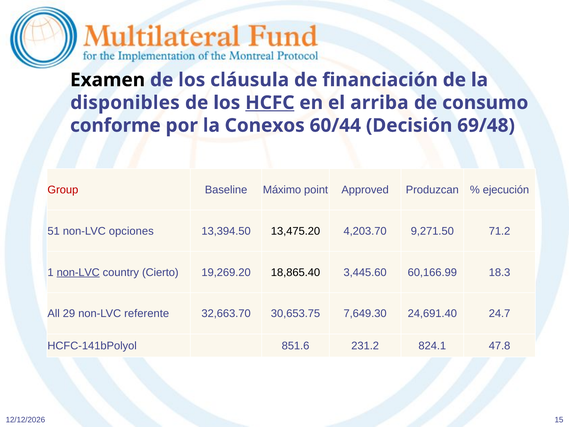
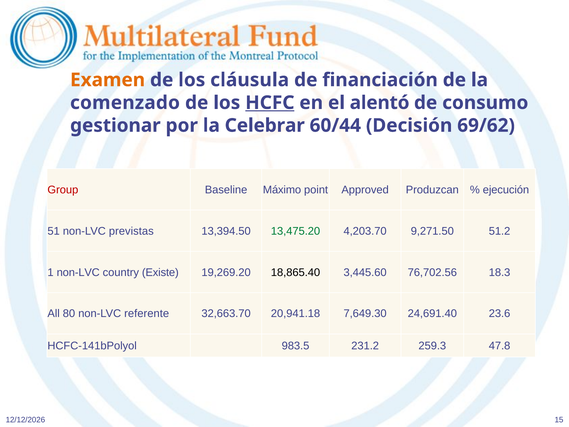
Examen colour: black -> orange
disponibles: disponibles -> comenzado
arriba: arriba -> alentó
conforme: conforme -> gestionar
Conexos: Conexos -> Celebrar
69/48: 69/48 -> 69/62
opciones: opciones -> previstas
13,475.20 colour: black -> green
71.2: 71.2 -> 51.2
non-LVC at (78, 272) underline: present -> none
Cierto: Cierto -> Existe
60,166.99: 60,166.99 -> 76,702.56
29: 29 -> 80
30,653.75: 30,653.75 -> 20,941.18
24.7: 24.7 -> 23.6
851.6: 851.6 -> 983.5
824.1: 824.1 -> 259.3
